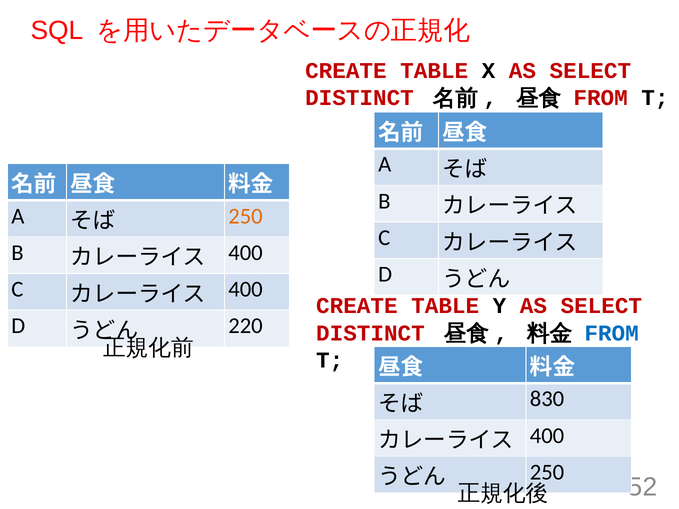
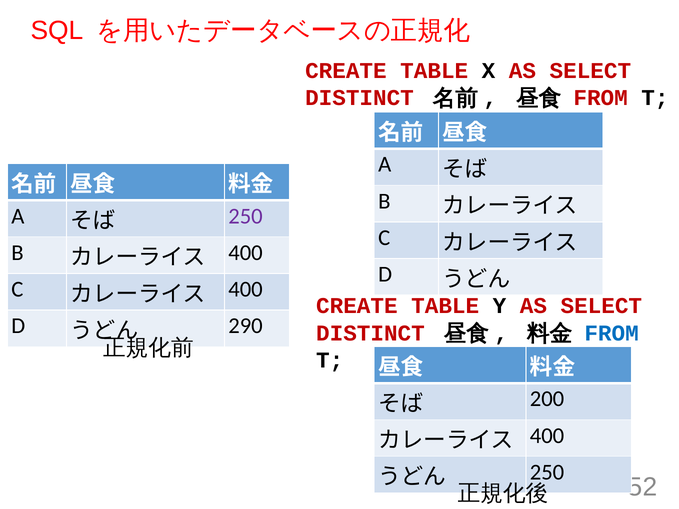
250 at (246, 216) colour: orange -> purple
220: 220 -> 290
830: 830 -> 200
